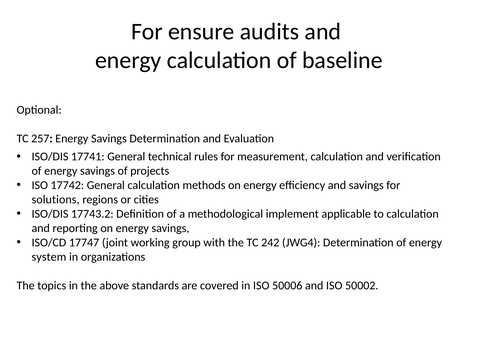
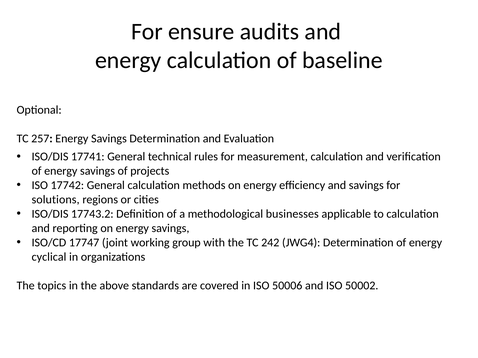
implement: implement -> businesses
system: system -> cyclical
